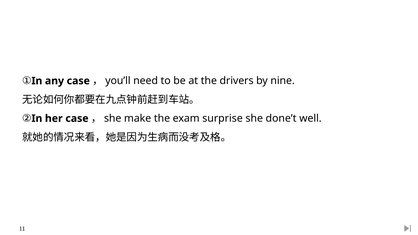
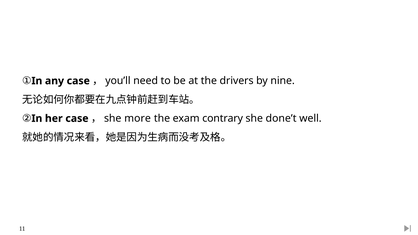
make: make -> more
surprise: surprise -> contrary
